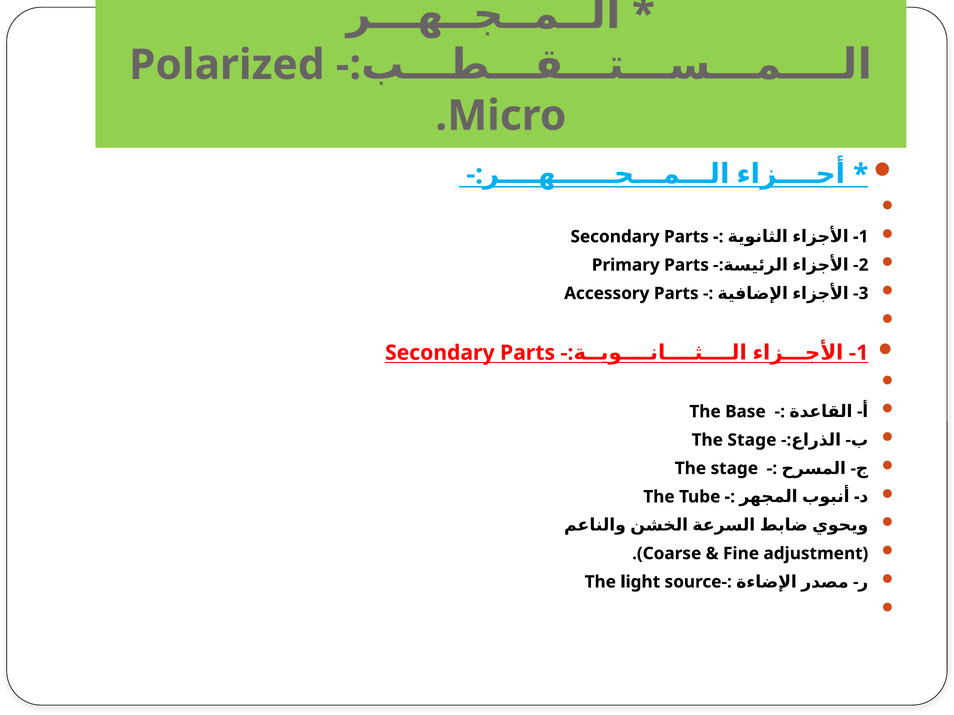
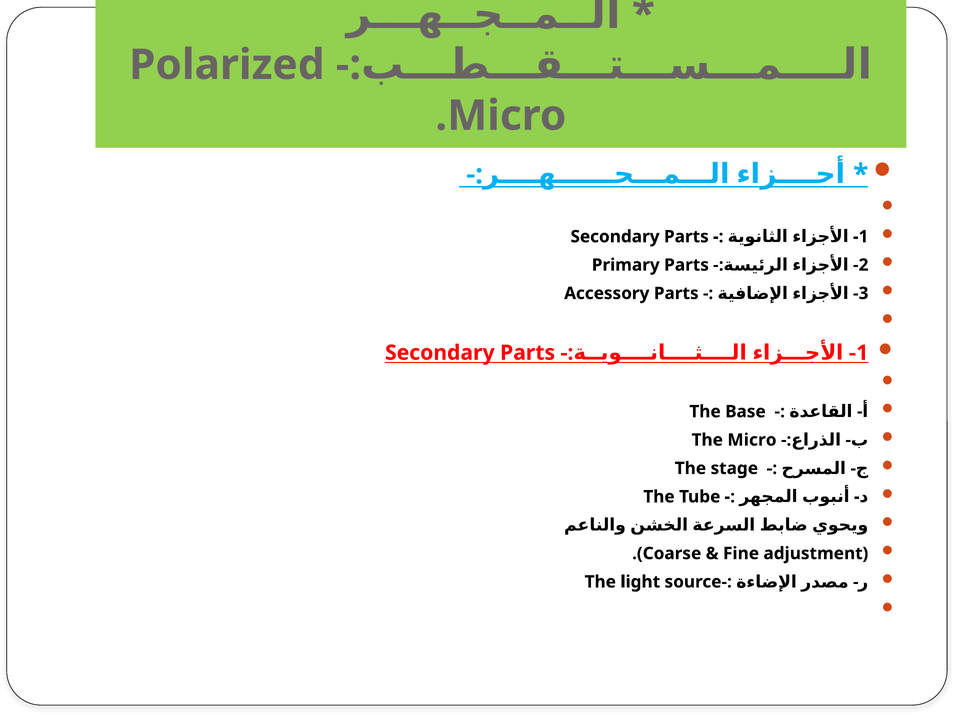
Stage at (752, 440): Stage -> Micro
